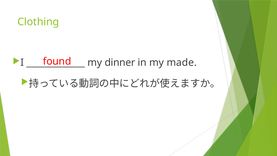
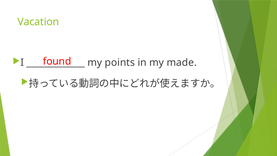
Clothing: Clothing -> Vacation
dinner: dinner -> points
